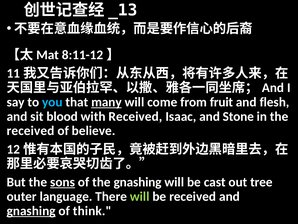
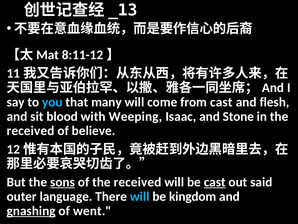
many underline: present -> none
from fruit: fruit -> cast
with Received: Received -> Weeping
of the gnashing: gnashing -> received
cast at (215, 182) underline: none -> present
tree: tree -> said
will at (140, 196) colour: light green -> light blue
be received: received -> kingdom
think: think -> went
